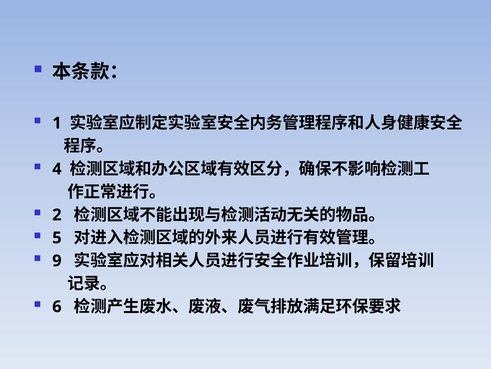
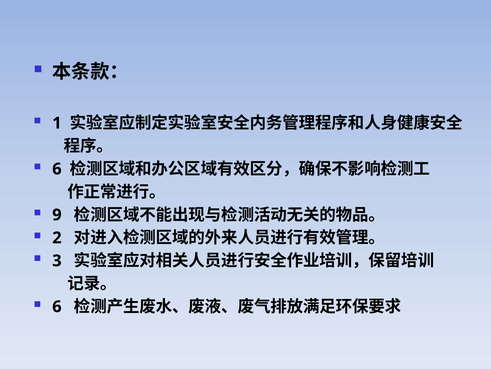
4 at (57, 169): 4 -> 6
2: 2 -> 9
5: 5 -> 2
9: 9 -> 3
